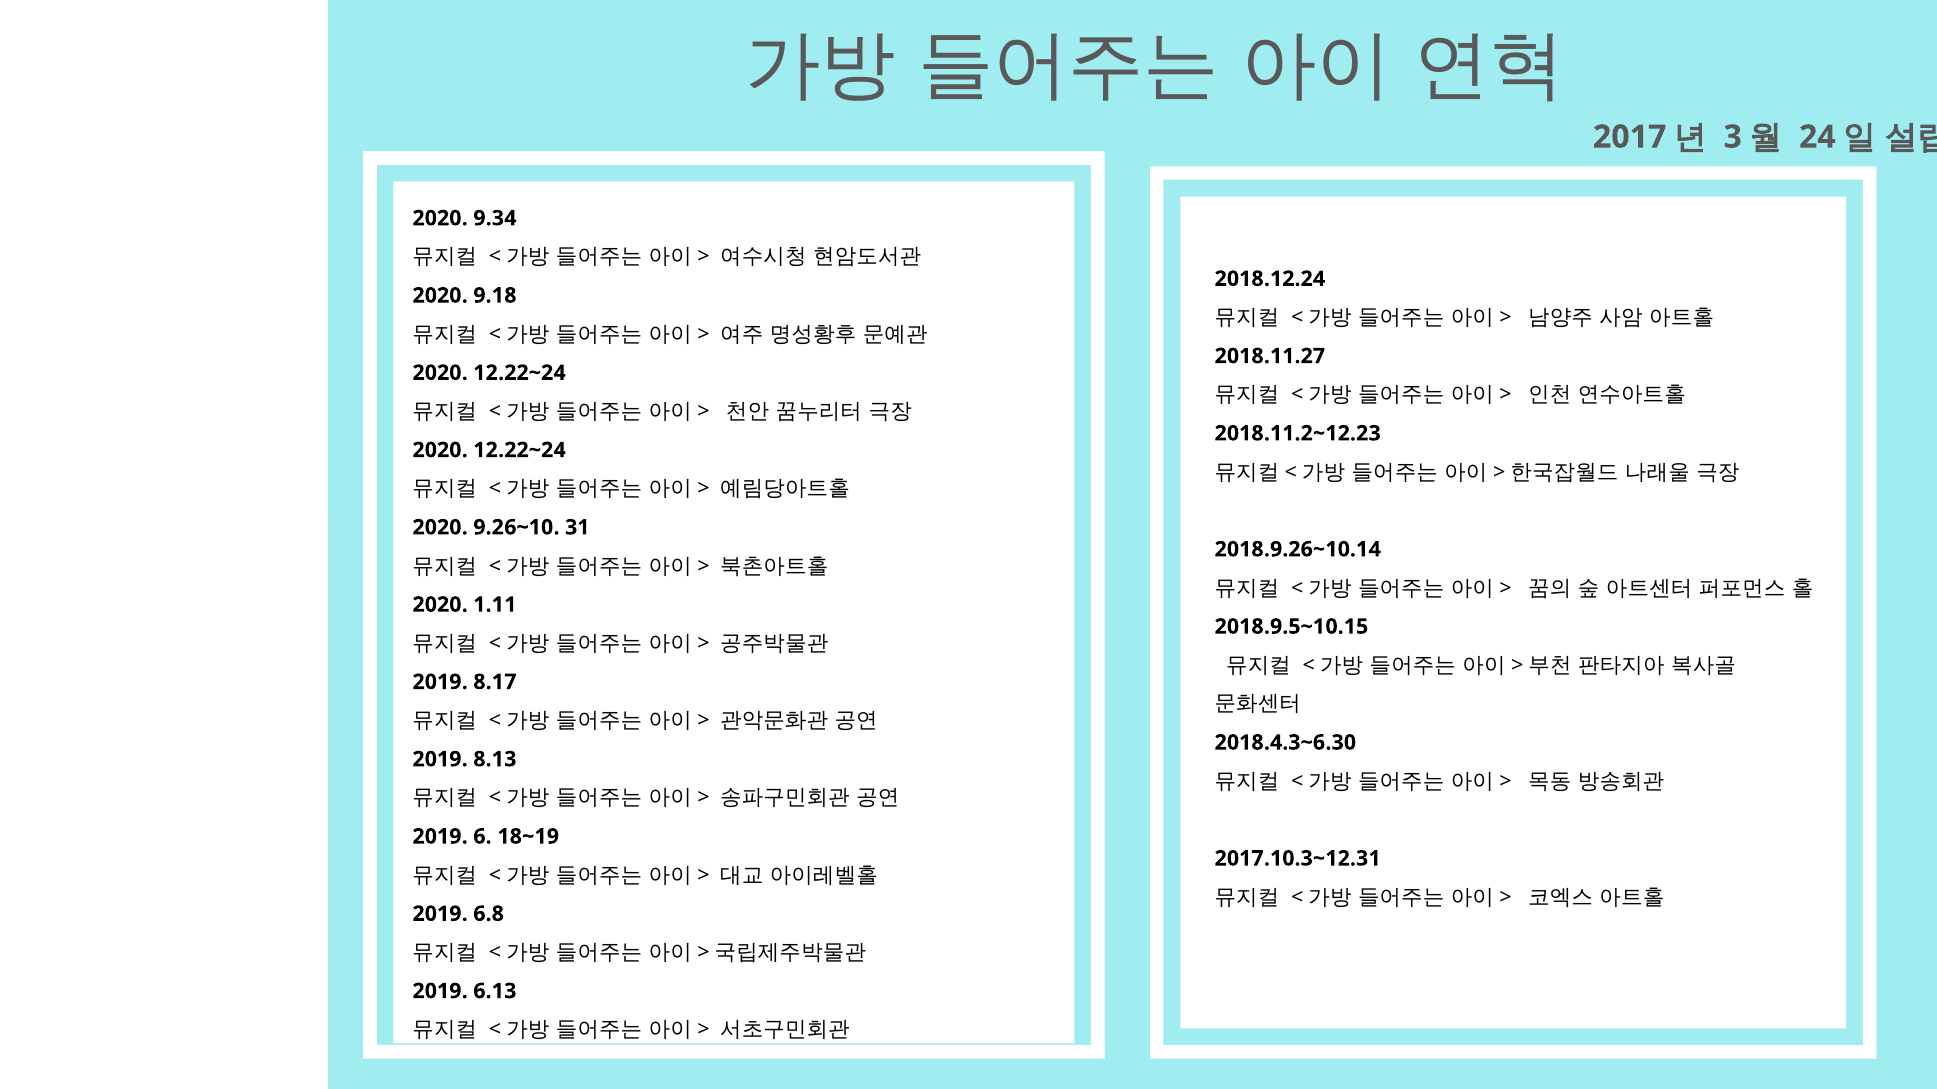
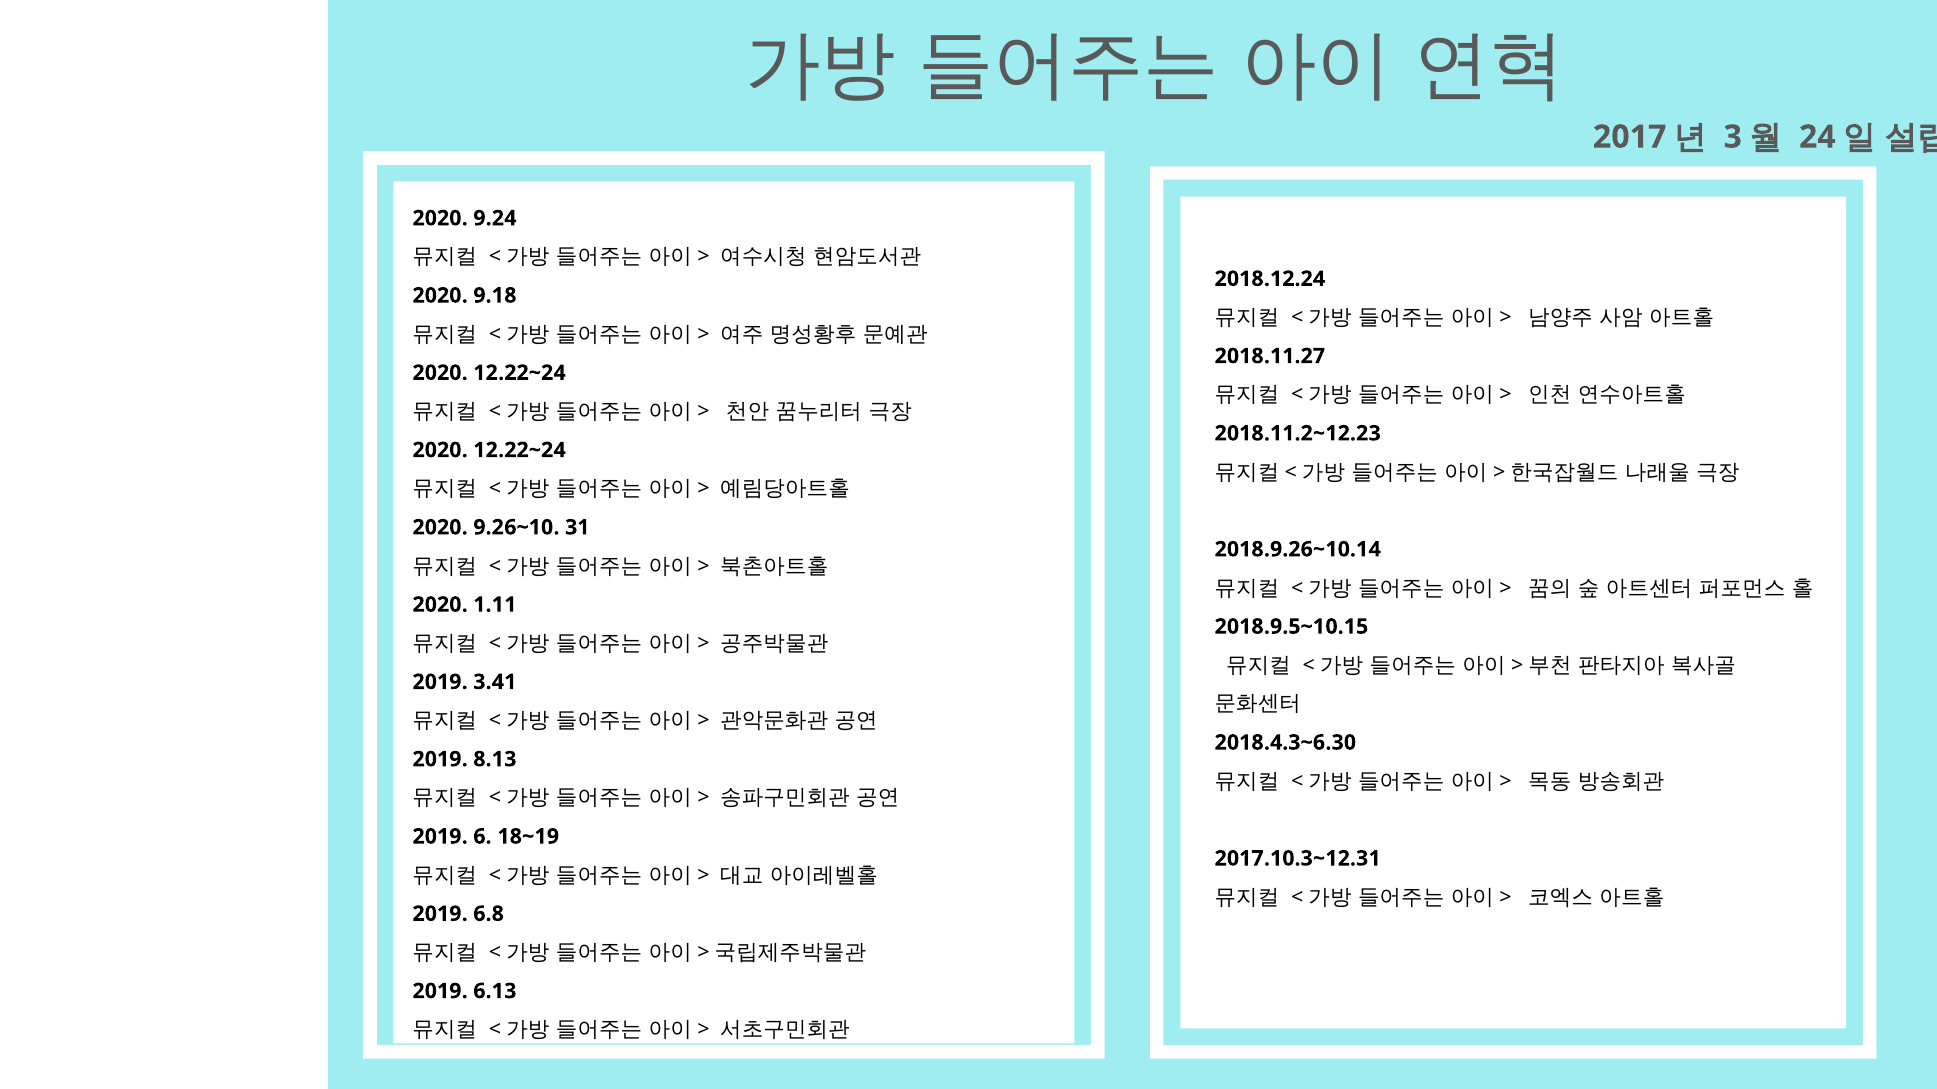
9.34: 9.34 -> 9.24
8.17: 8.17 -> 3.41
